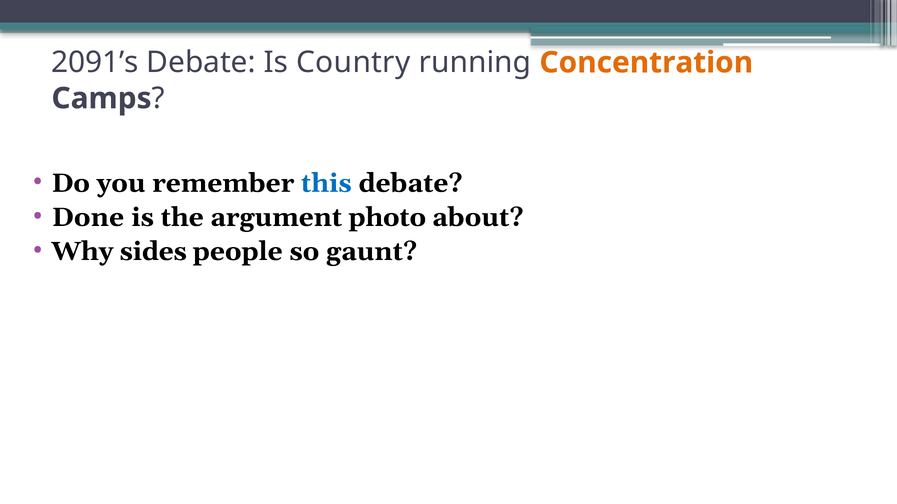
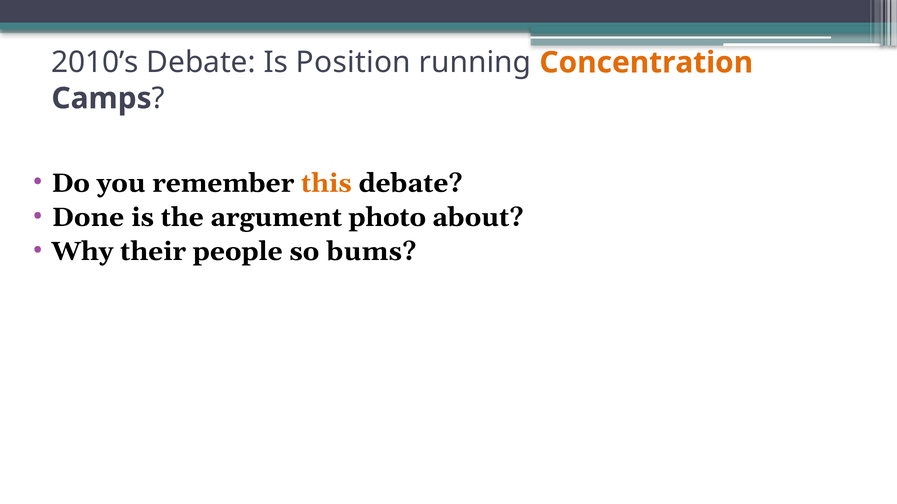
2091’s: 2091’s -> 2010’s
Country: Country -> Position
this colour: blue -> orange
sides: sides -> their
gaunt: gaunt -> bums
